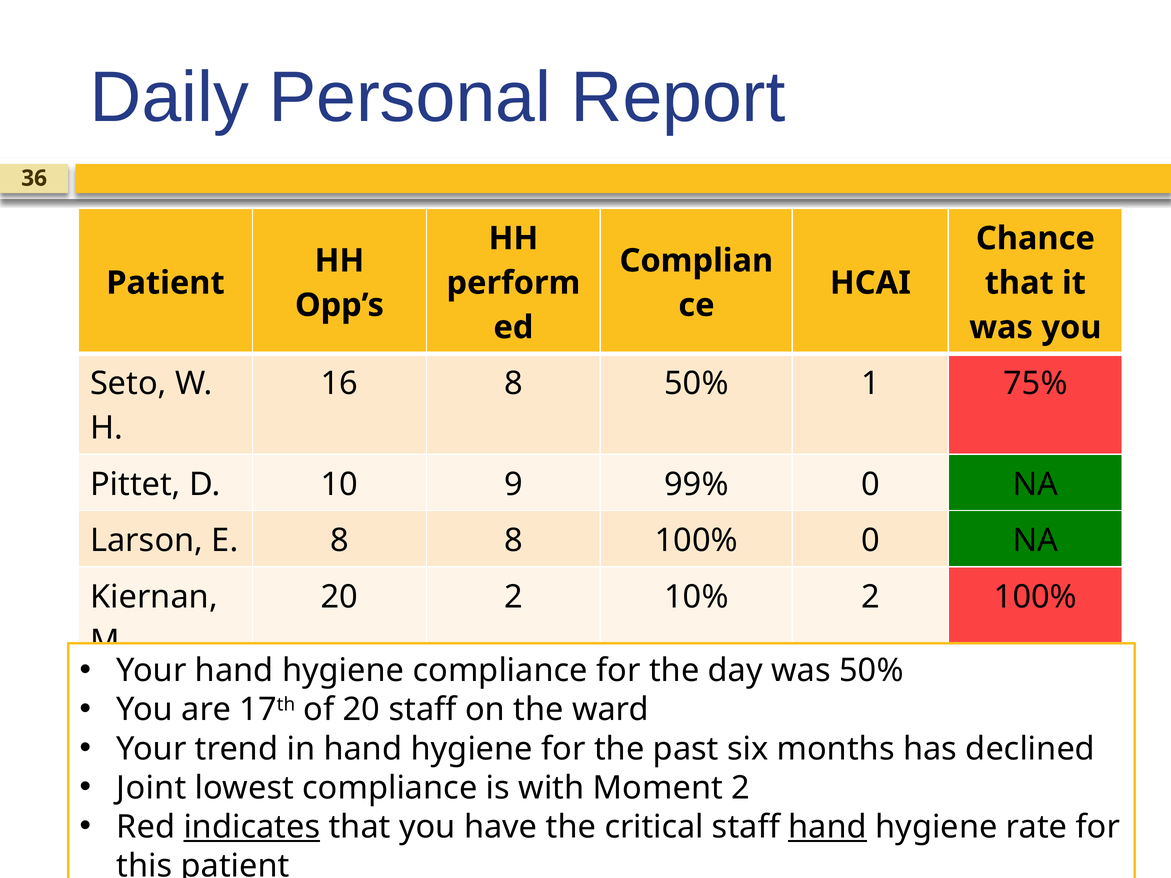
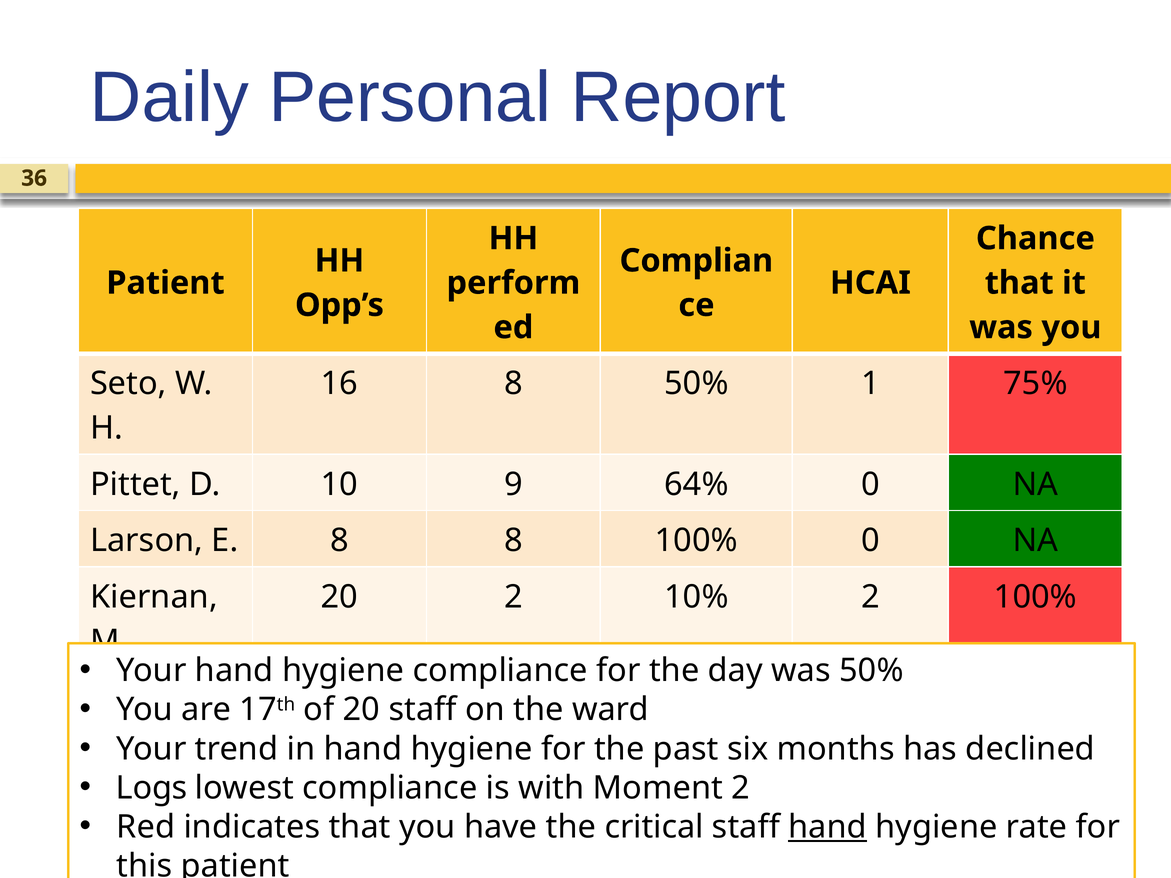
99%: 99% -> 64%
Joint: Joint -> Logs
indicates underline: present -> none
